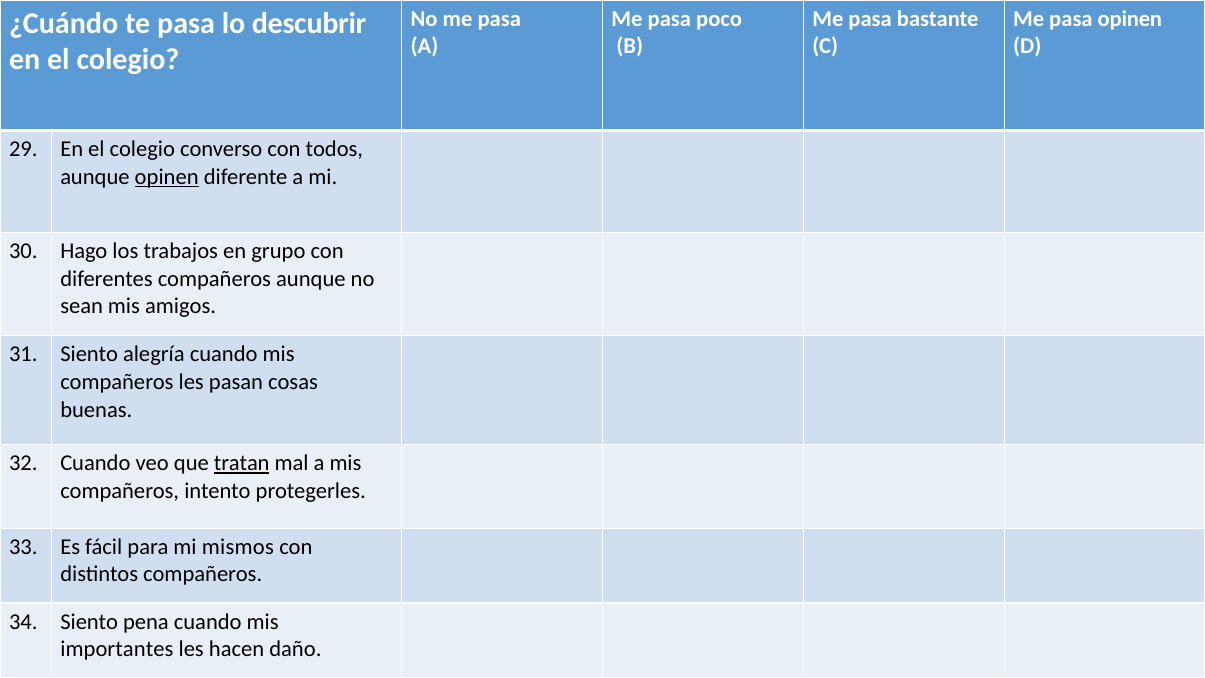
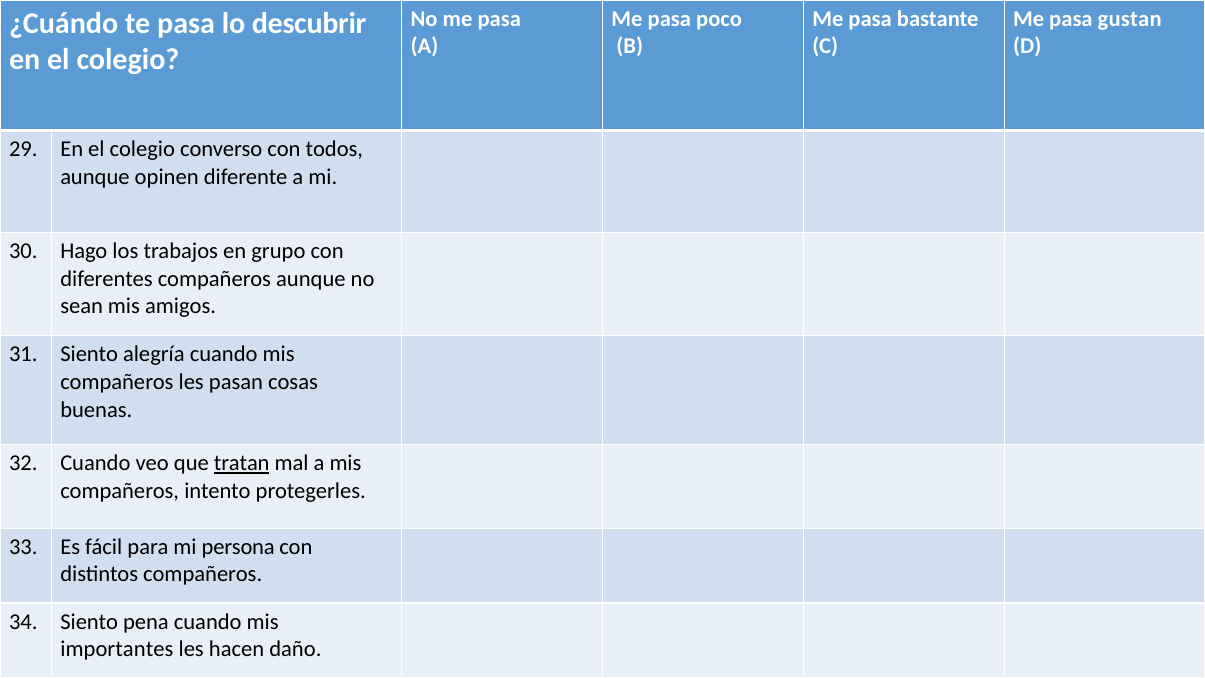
pasa opinen: opinen -> gustan
opinen at (167, 176) underline: present -> none
mismos: mismos -> persona
